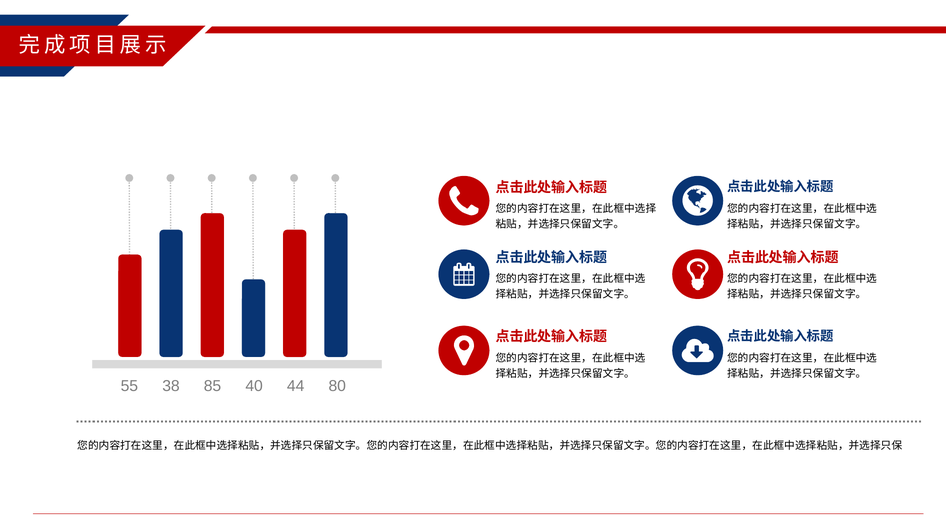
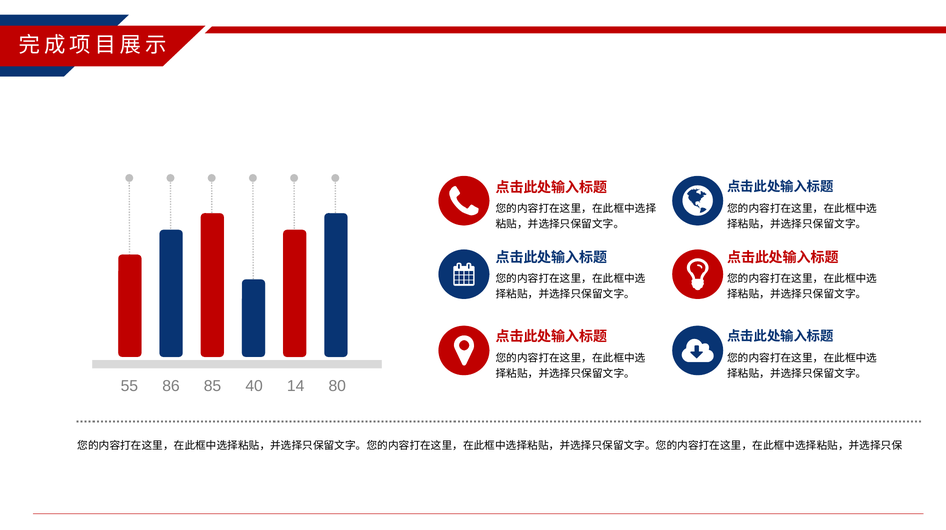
38: 38 -> 86
44: 44 -> 14
